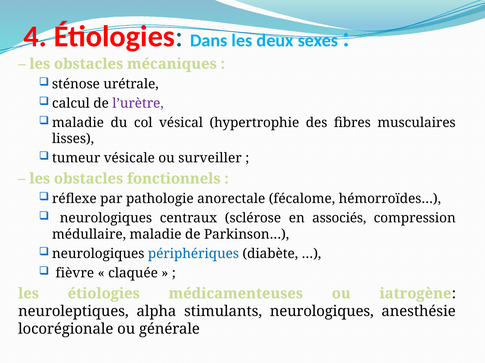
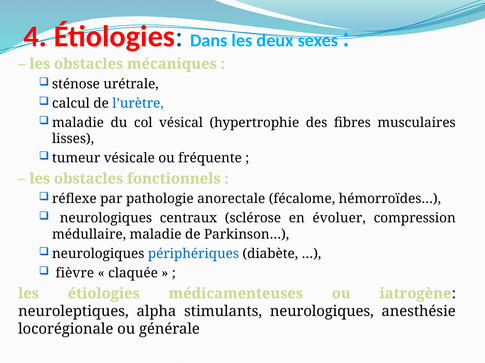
l’urètre colour: purple -> blue
surveiller: surveiller -> fréquente
associés: associés -> évoluer
